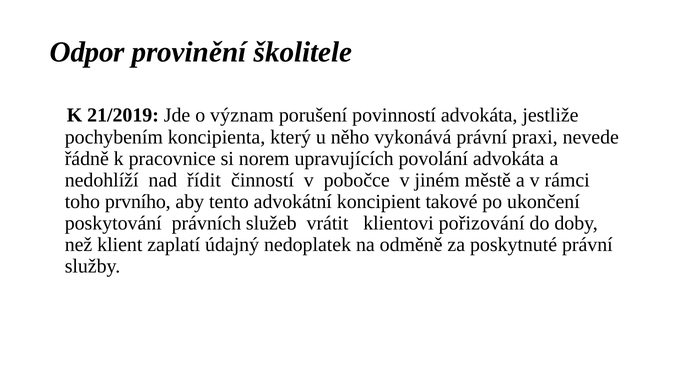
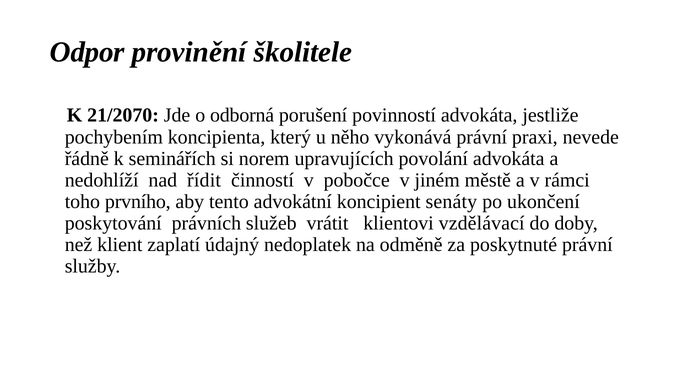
21/2019: 21/2019 -> 21/2070
význam: význam -> odborná
pracovnice: pracovnice -> seminářích
takové: takové -> senáty
pořizování: pořizování -> vzdělávací
